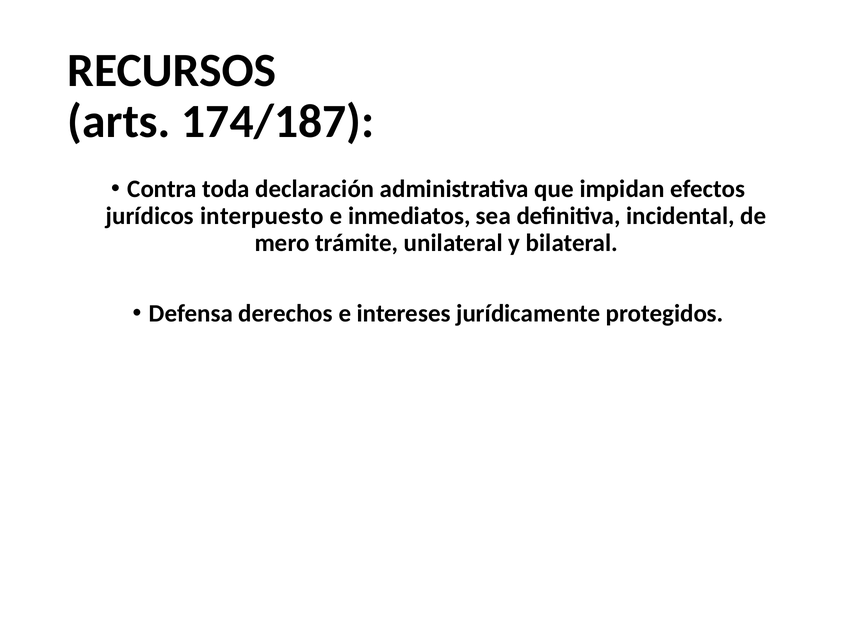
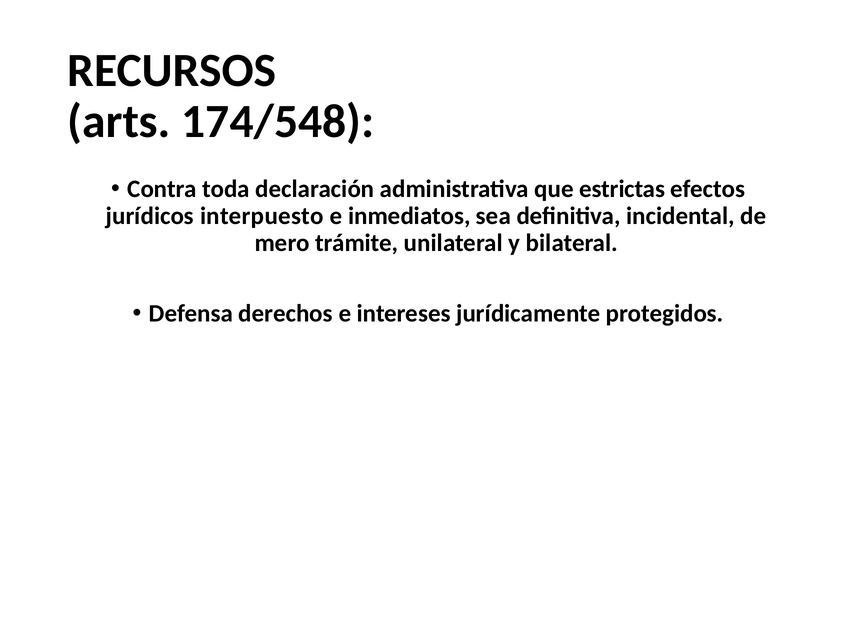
174/187: 174/187 -> 174/548
impidan: impidan -> estrictas
